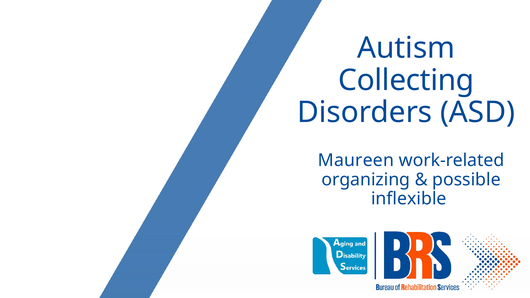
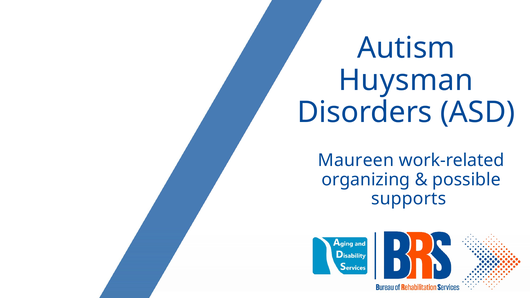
Collecting: Collecting -> Huysman
inflexible: inflexible -> supports
